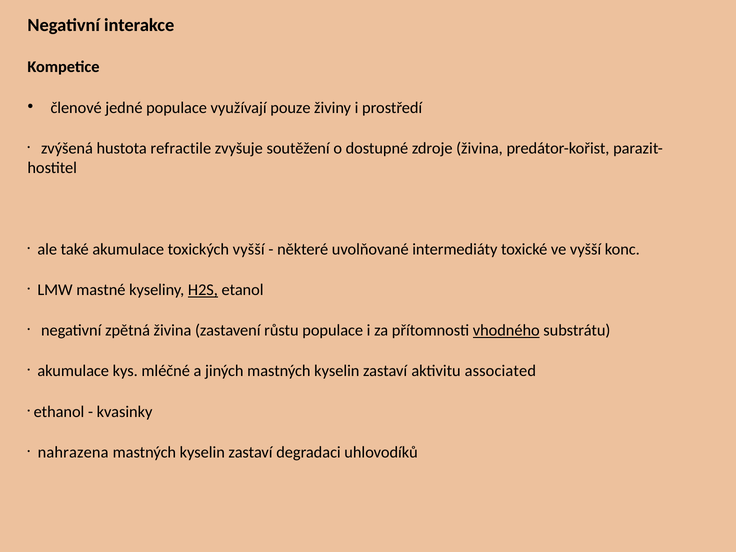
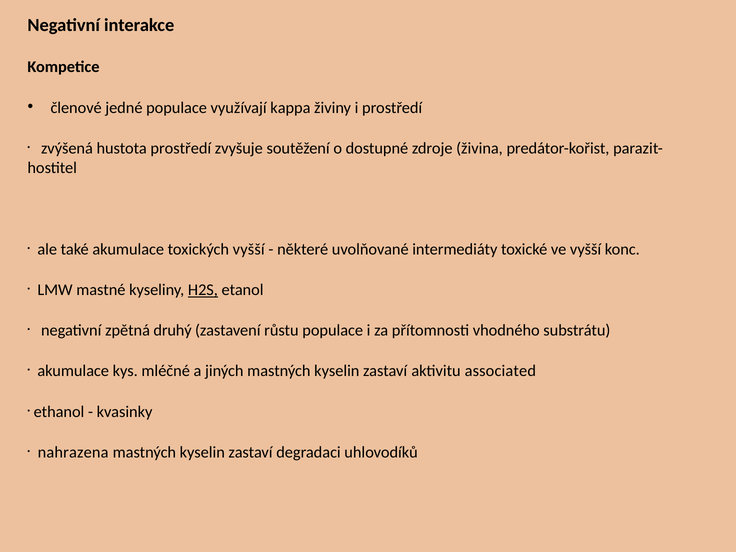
pouze: pouze -> kappa
hustota refractile: refractile -> prostředí
zpětná živina: živina -> druhý
vhodného underline: present -> none
